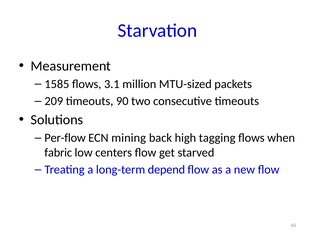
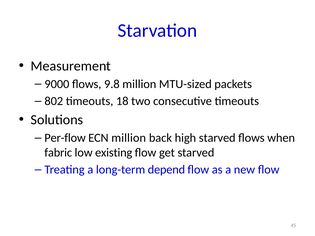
1585: 1585 -> 9000
3.1: 3.1 -> 9.8
209: 209 -> 802
90: 90 -> 18
ECN mining: mining -> million
high tagging: tagging -> starved
centers: centers -> existing
